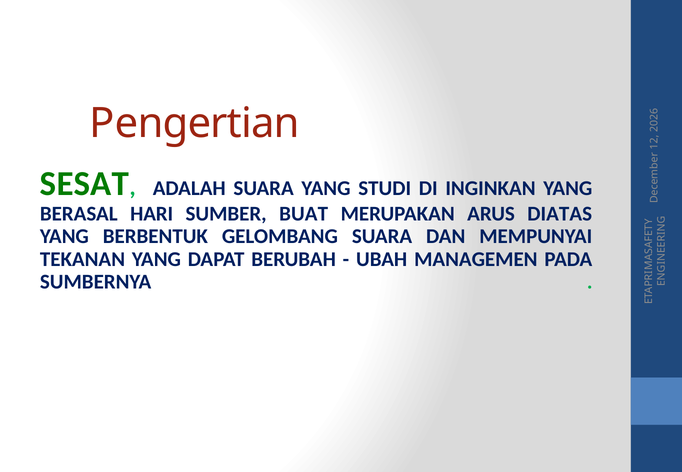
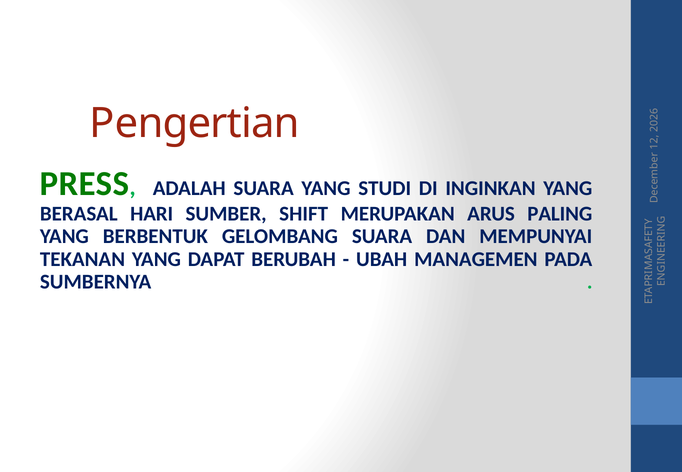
SESAT: SESAT -> PRESS
BUAT: BUAT -> SHIFT
DIATAS: DIATAS -> PALING
